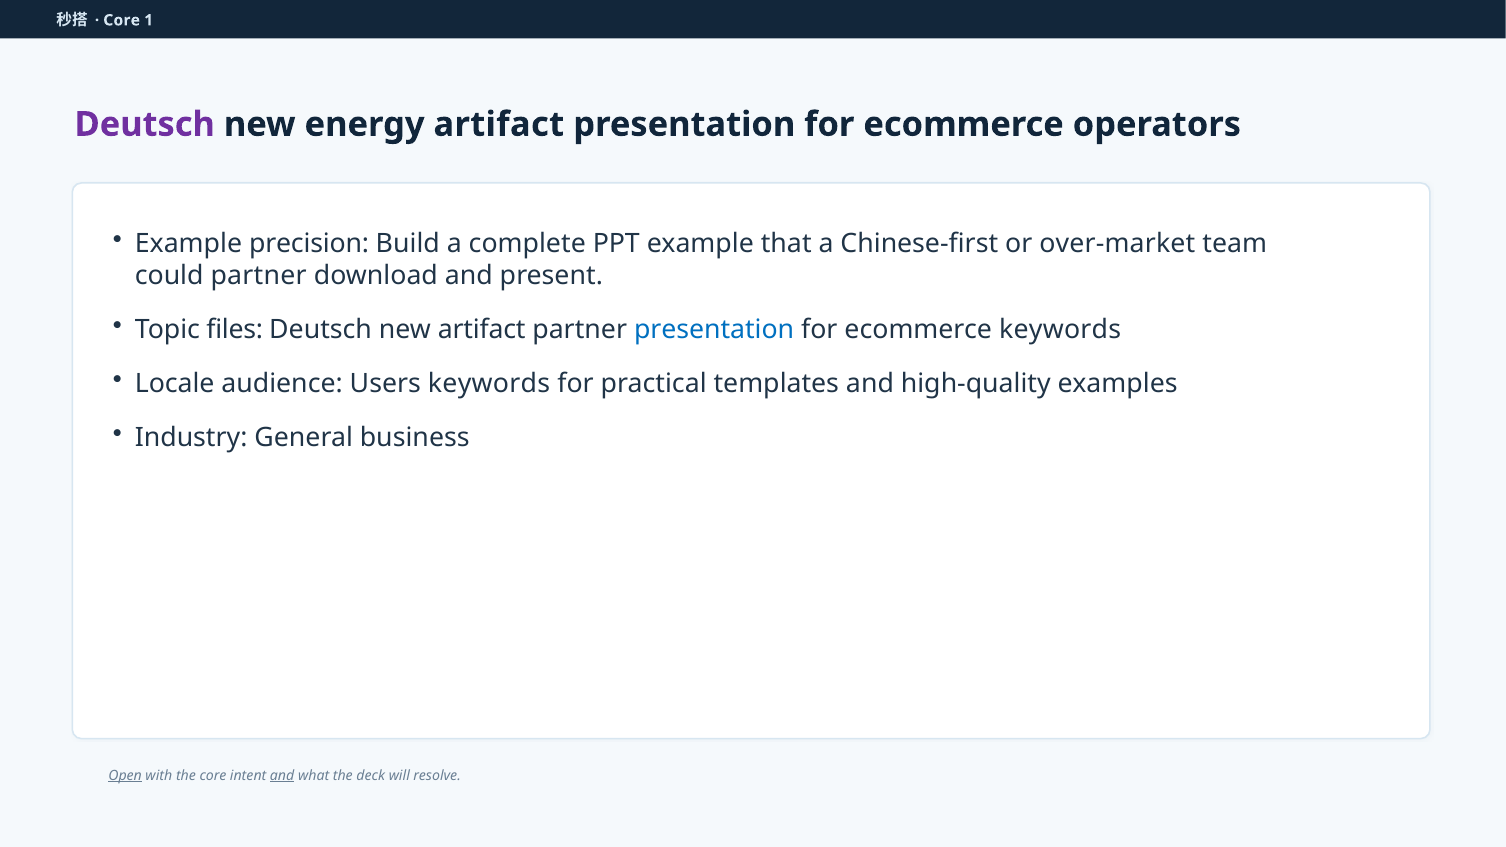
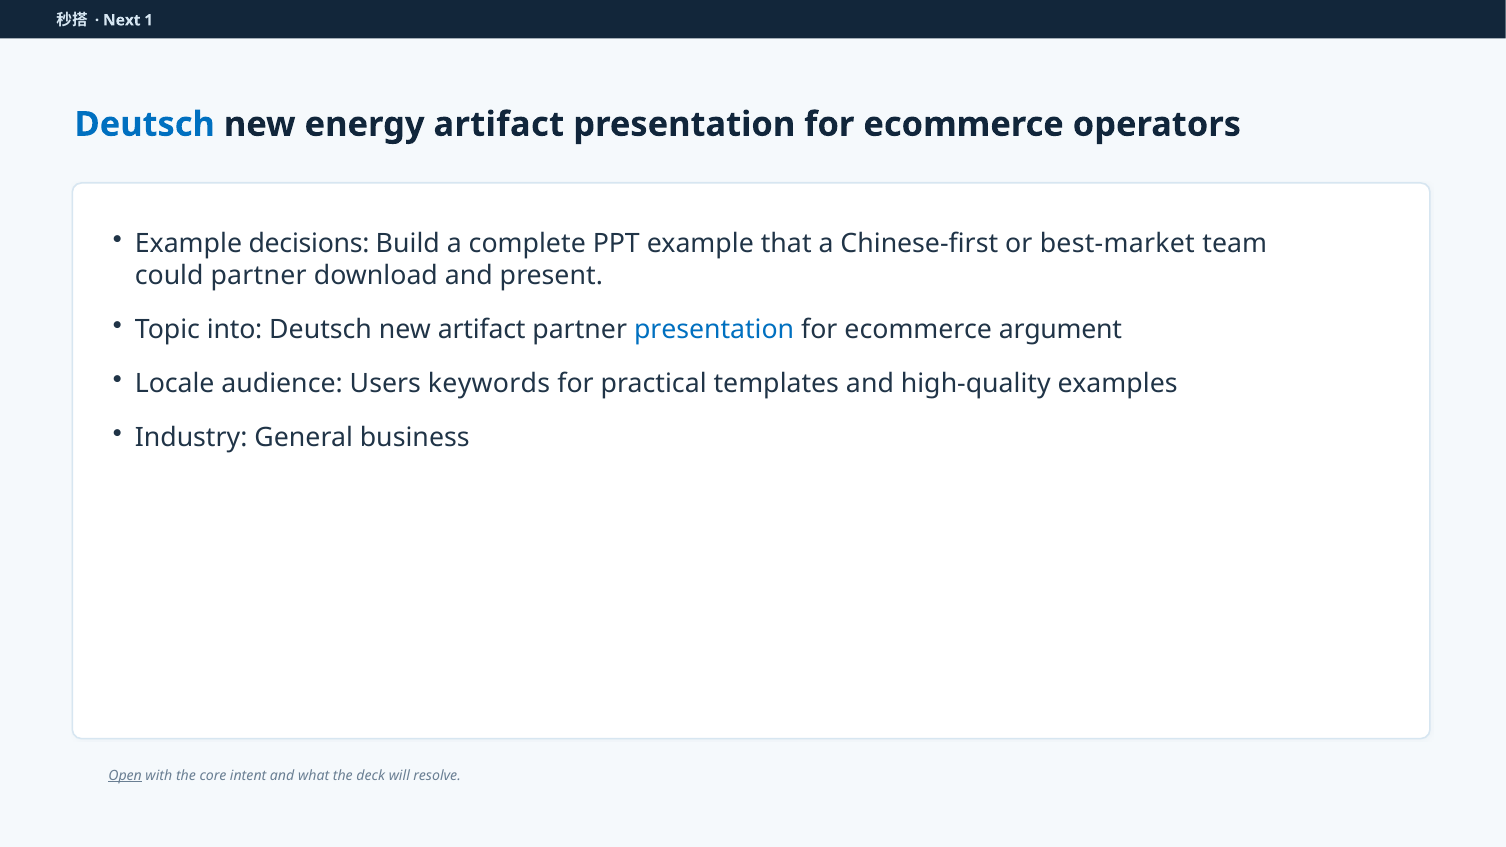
Core at (122, 20): Core -> Next
Deutsch at (145, 124) colour: purple -> blue
precision: precision -> decisions
over-market: over-market -> best-market
files: files -> into
ecommerce keywords: keywords -> argument
and at (282, 776) underline: present -> none
